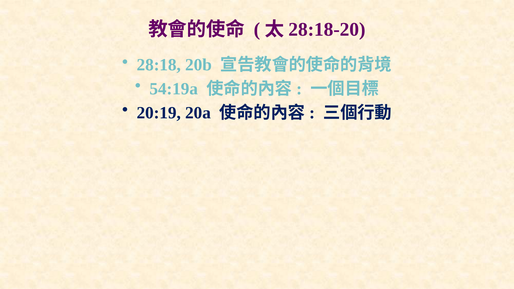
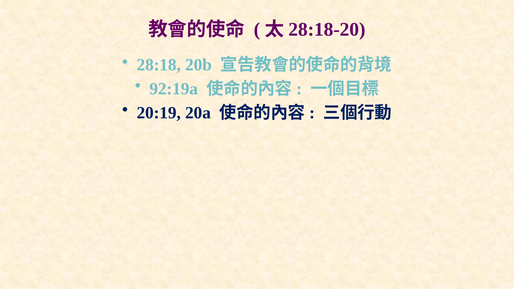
54:19a: 54:19a -> 92:19a
